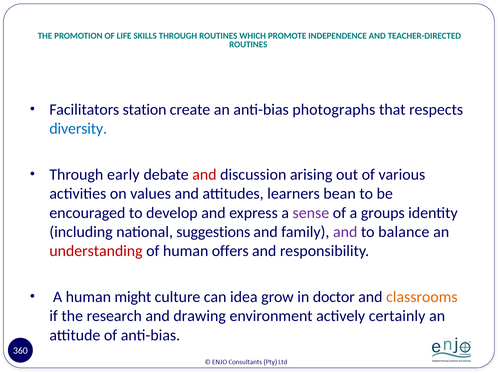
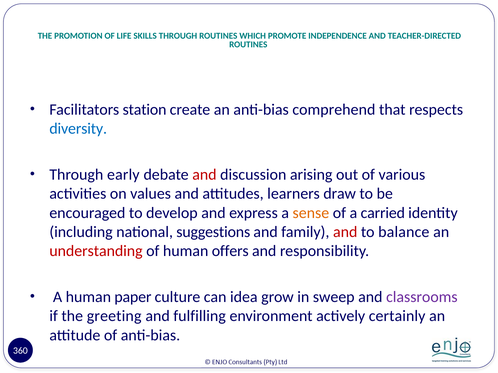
photographs: photographs -> comprehend
bean: bean -> draw
sense colour: purple -> orange
groups: groups -> carried
and at (345, 232) colour: purple -> red
might: might -> paper
doctor: doctor -> sweep
classrooms colour: orange -> purple
research: research -> greeting
drawing: drawing -> fulfilling
